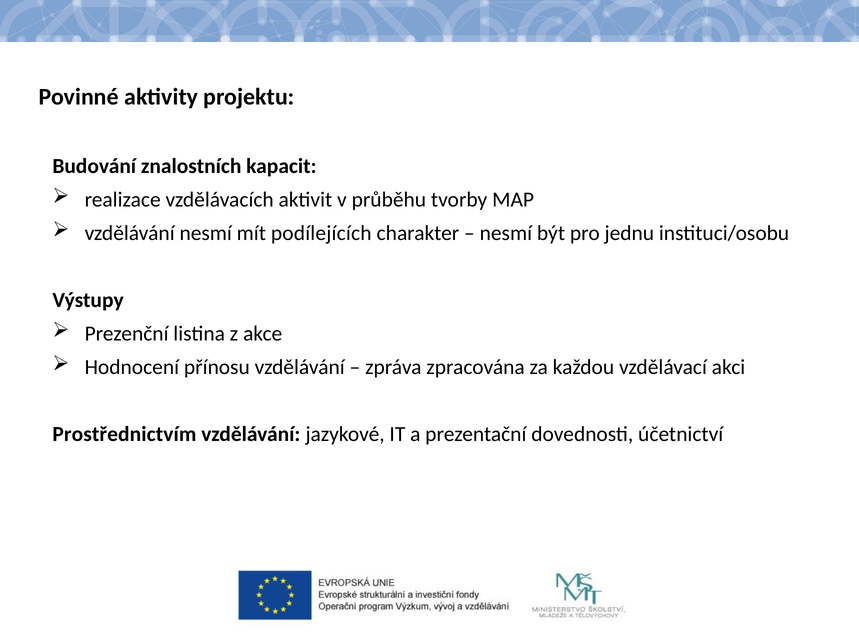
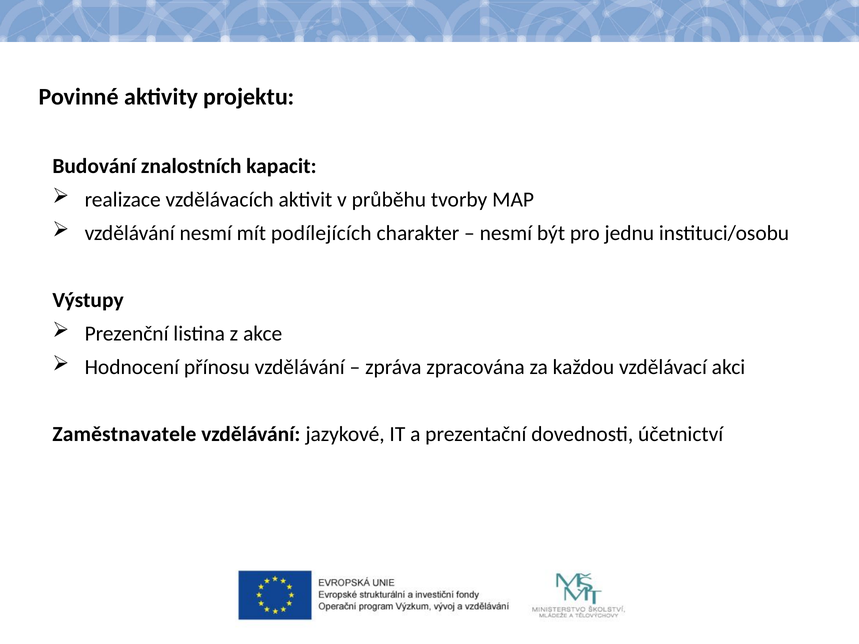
Prostřednictvím: Prostřednictvím -> Zaměstnavatele
